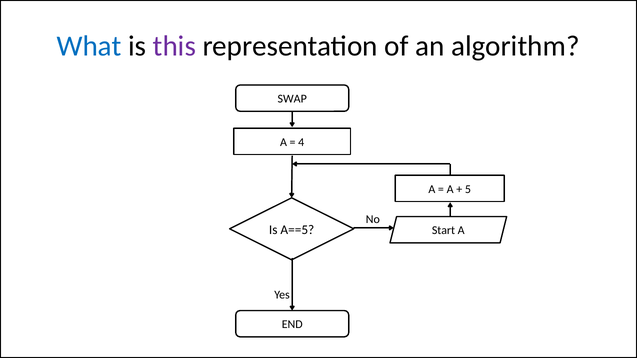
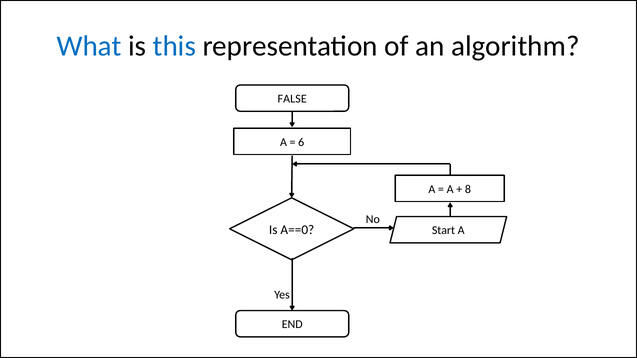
this colour: purple -> blue
SWAP: SWAP -> FALSE
4: 4 -> 6
5: 5 -> 8
A==5: A==5 -> A==0
